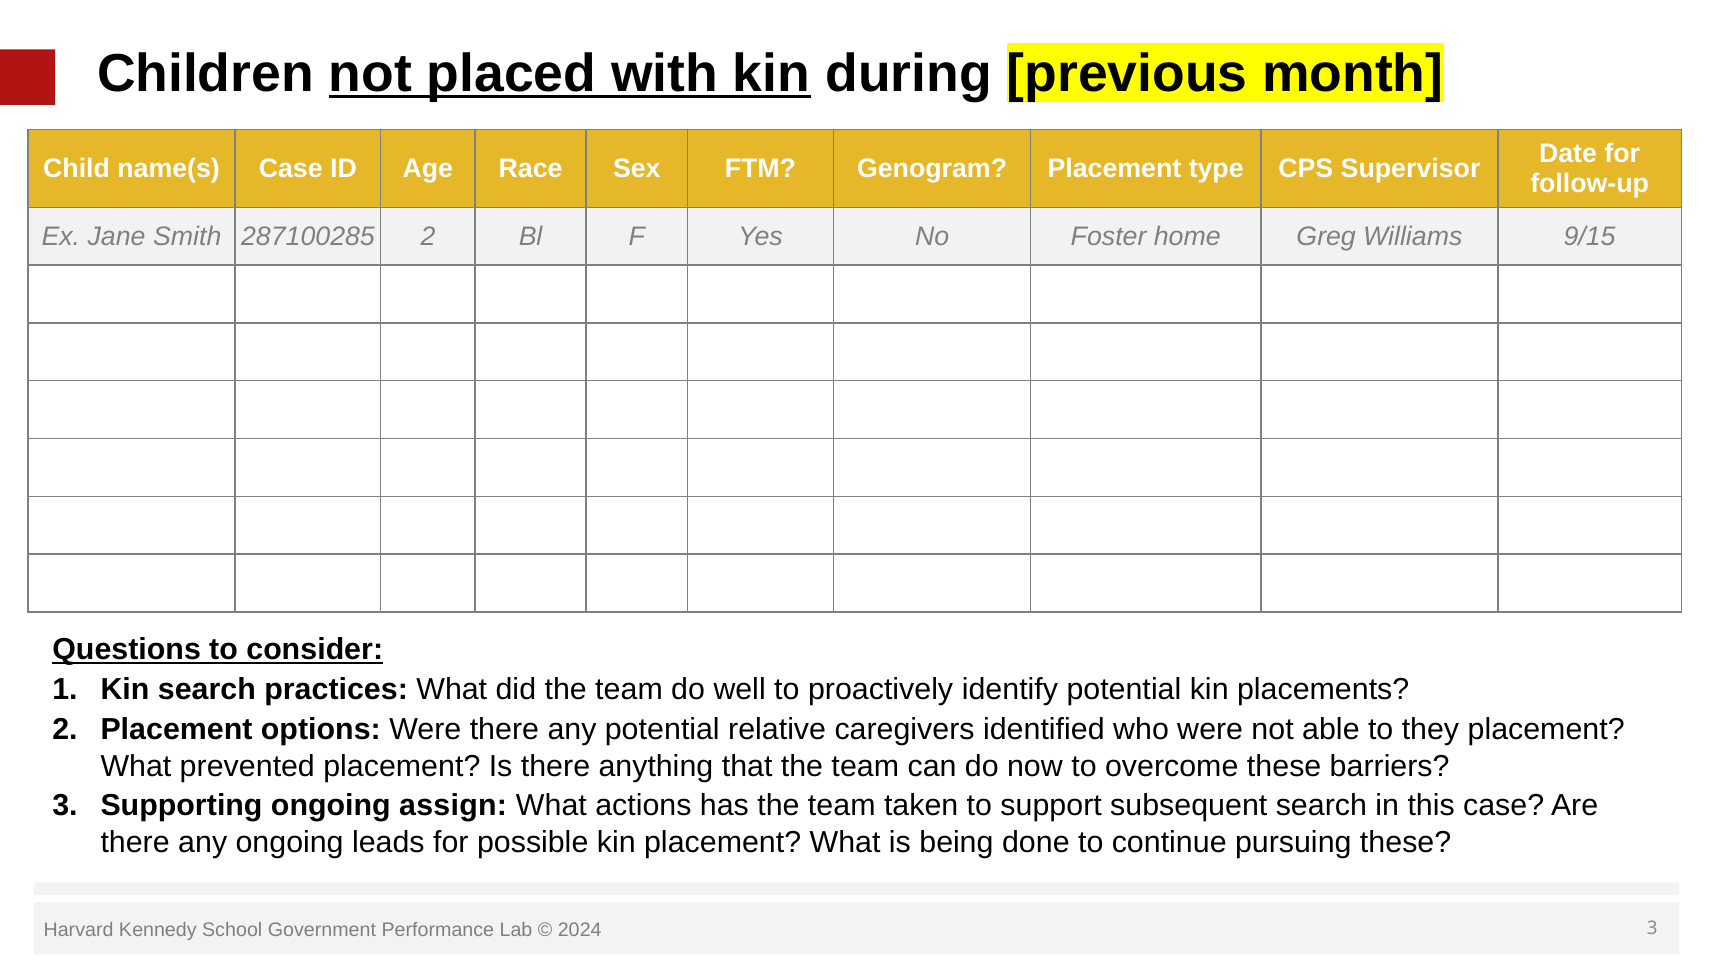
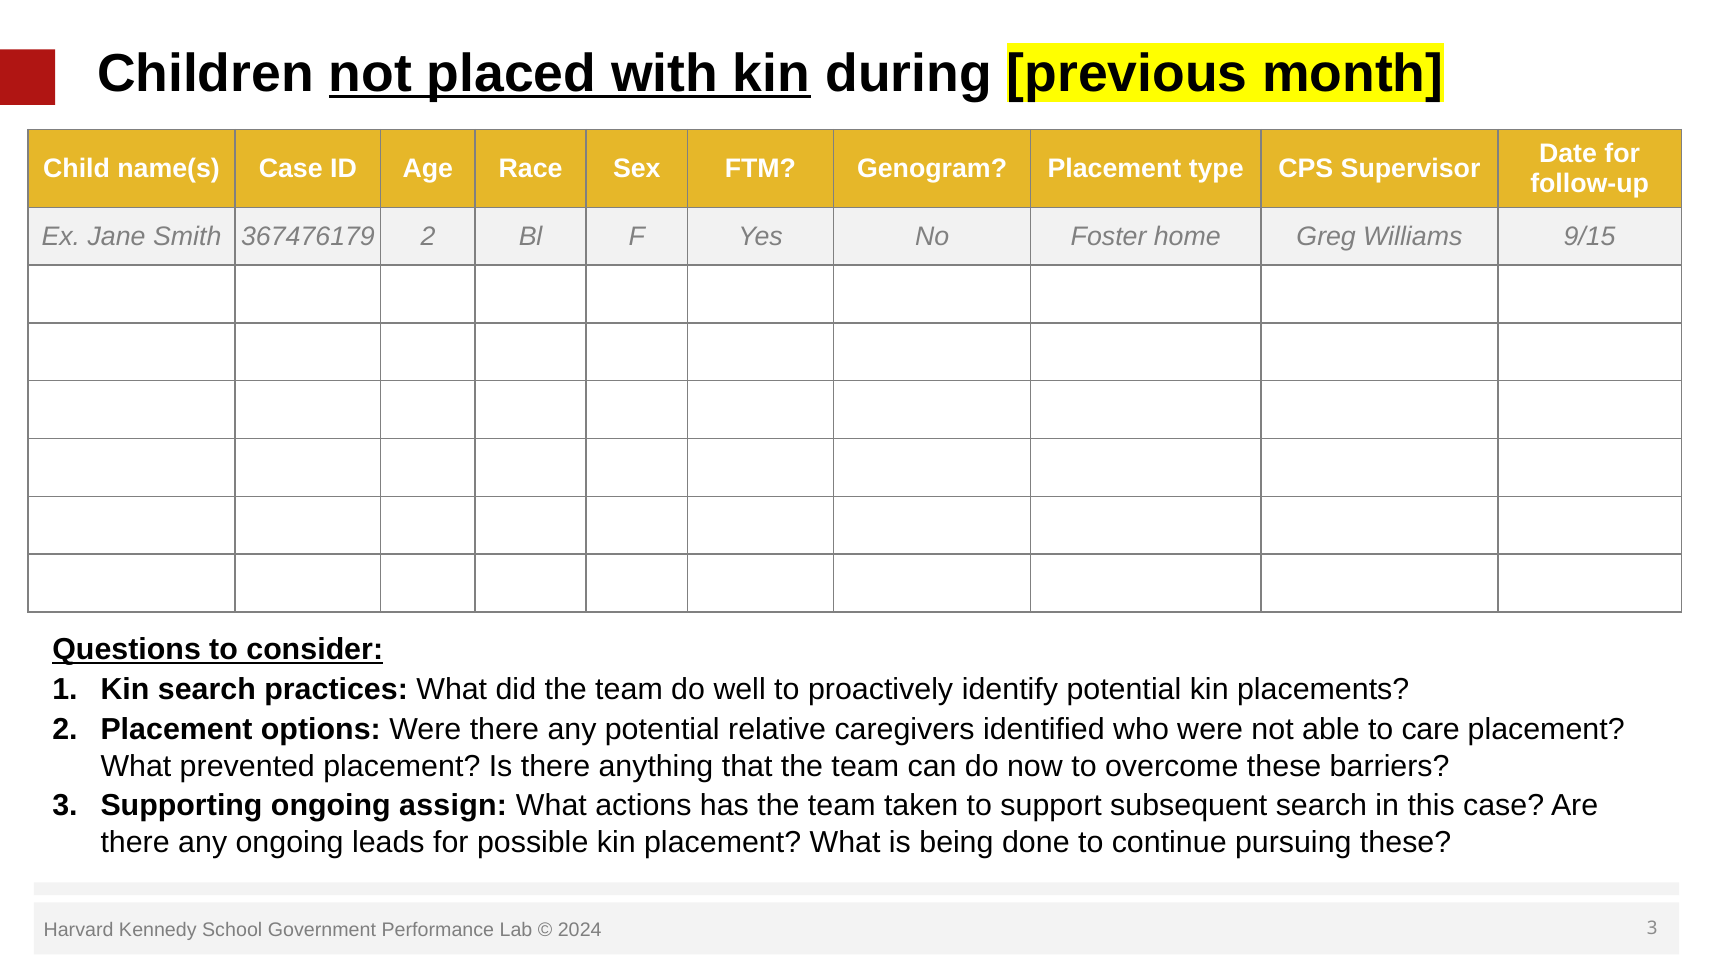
287100285: 287100285 -> 367476179
they: they -> care
